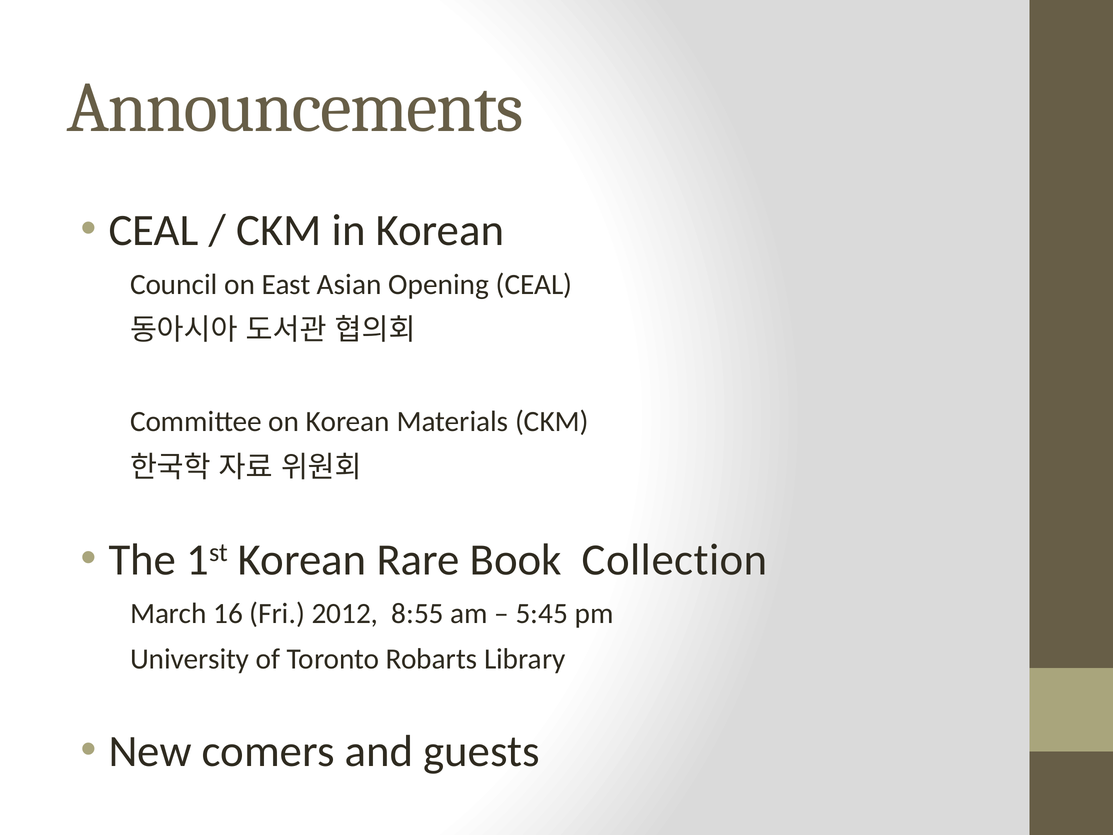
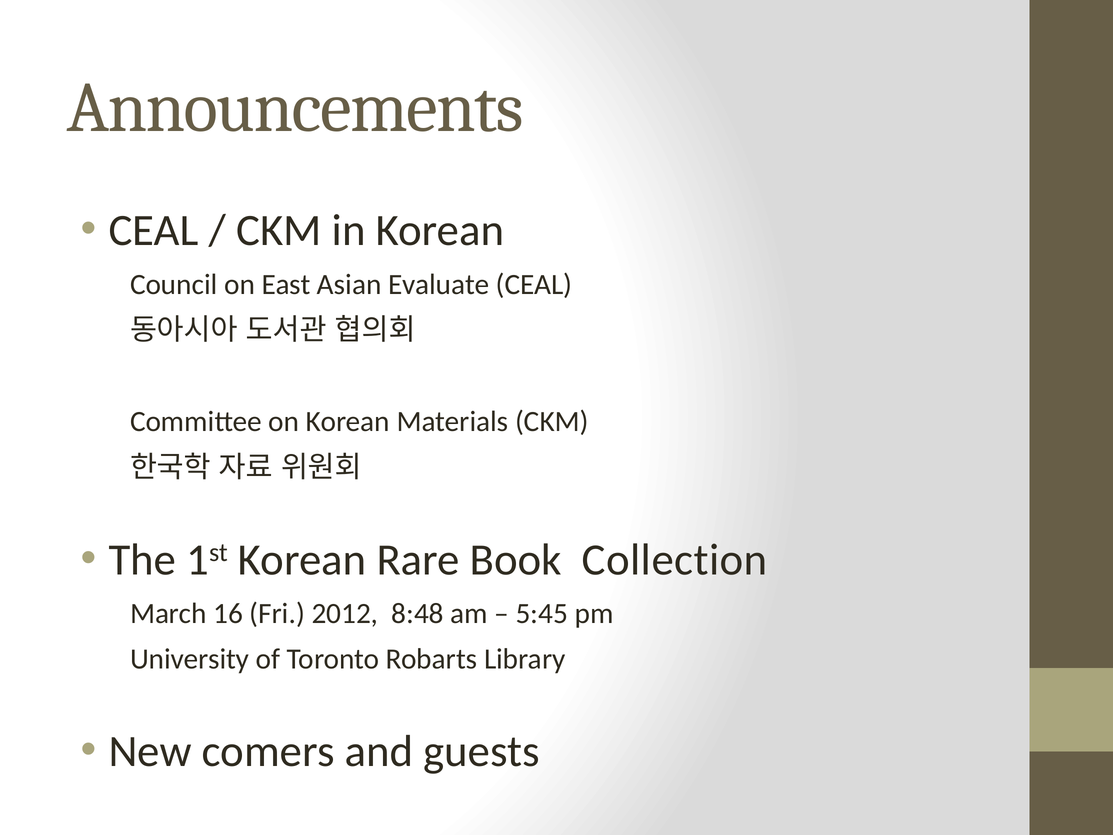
Opening: Opening -> Evaluate
8:55: 8:55 -> 8:48
